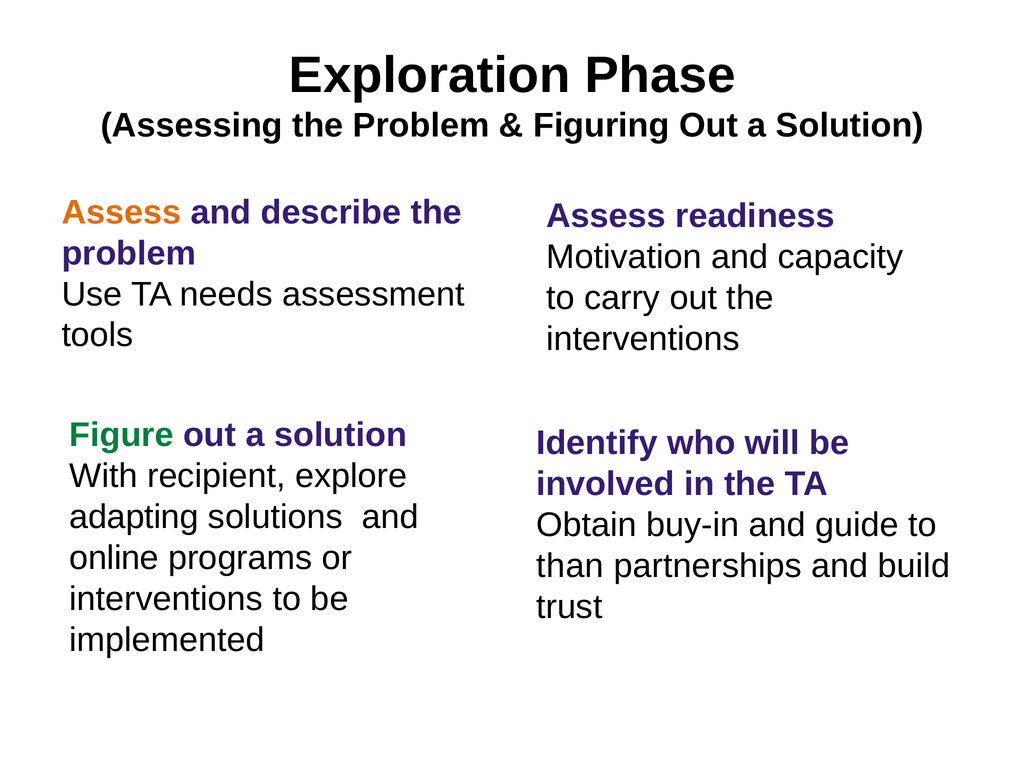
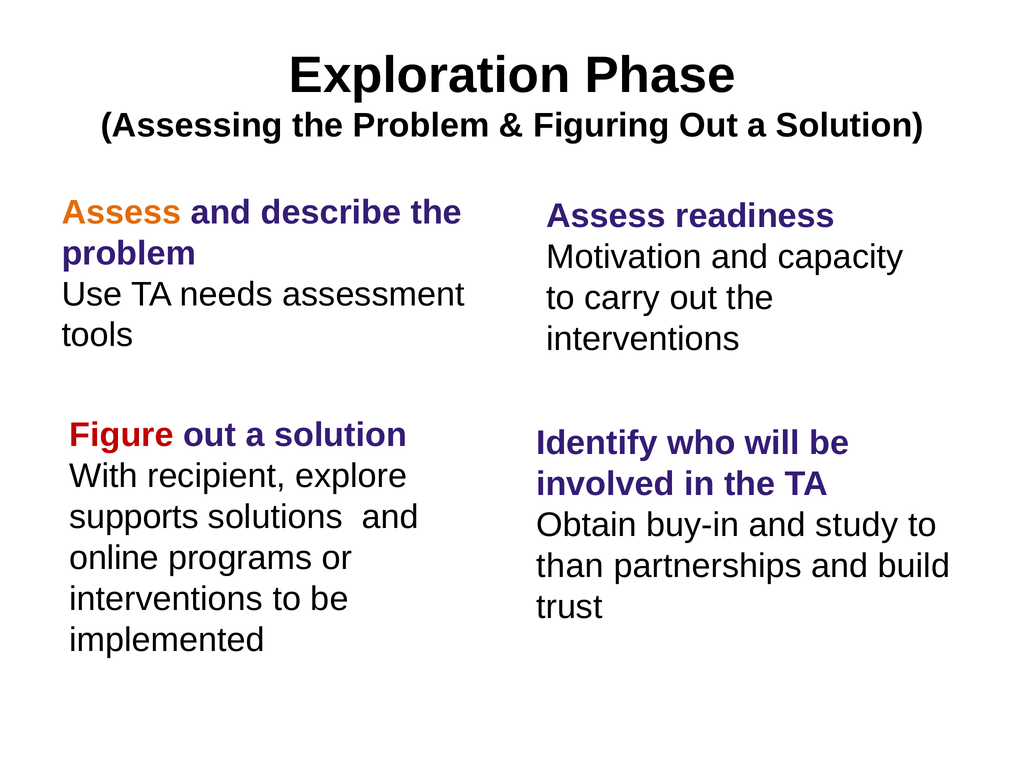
Figure colour: green -> red
adapting: adapting -> supports
guide: guide -> study
